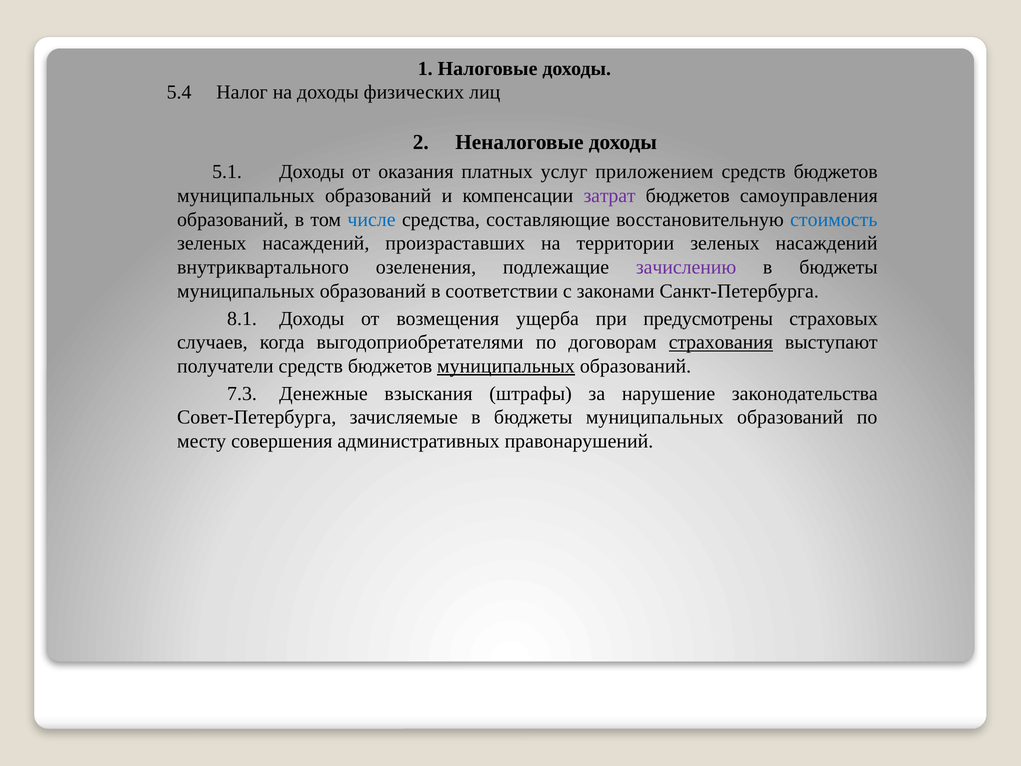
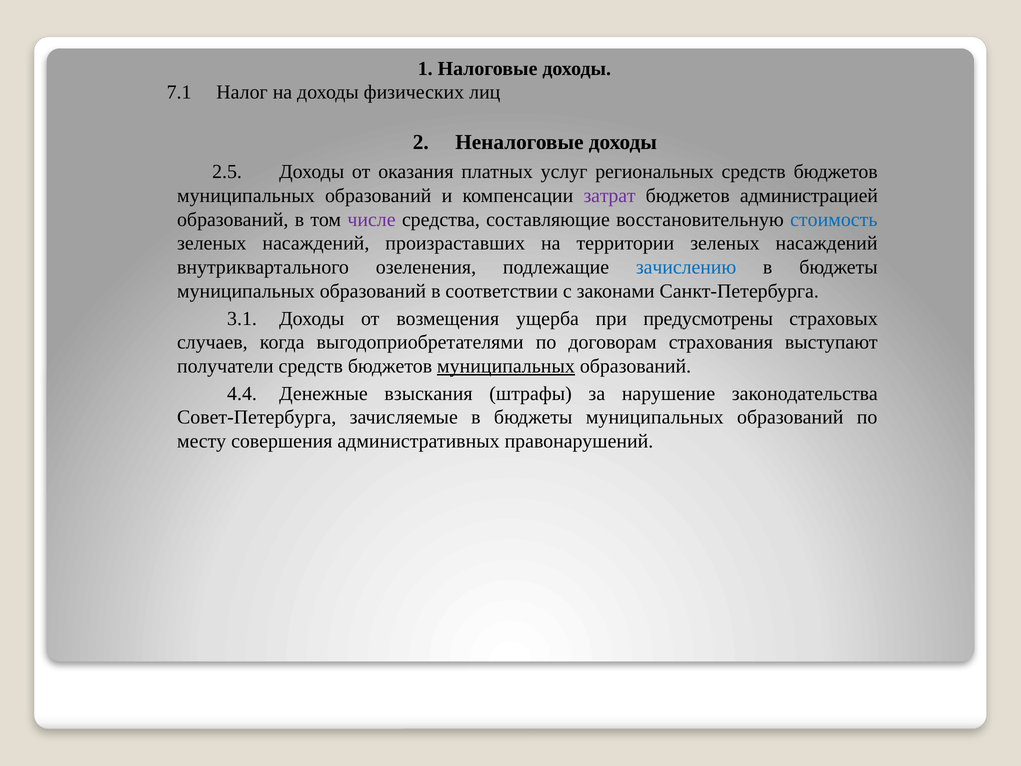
5.4: 5.4 -> 7.1
5.1: 5.1 -> 2.5
приложением: приложением -> региональных
самоуправления: самоуправления -> администрацией
числе colour: blue -> purple
зачислению colour: purple -> blue
8.1: 8.1 -> 3.1
страхования underline: present -> none
7.3: 7.3 -> 4.4
